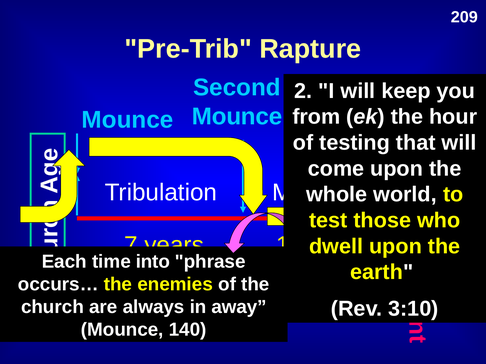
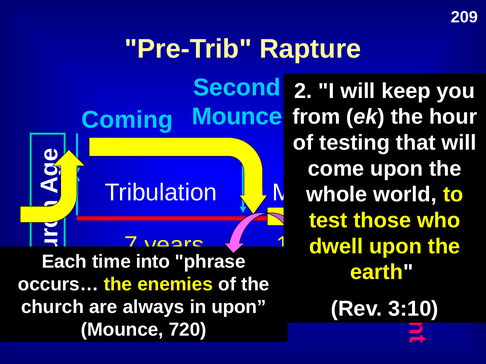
Mounce at (128, 120): Mounce -> Coming
in away: away -> upon
140: 140 -> 720
